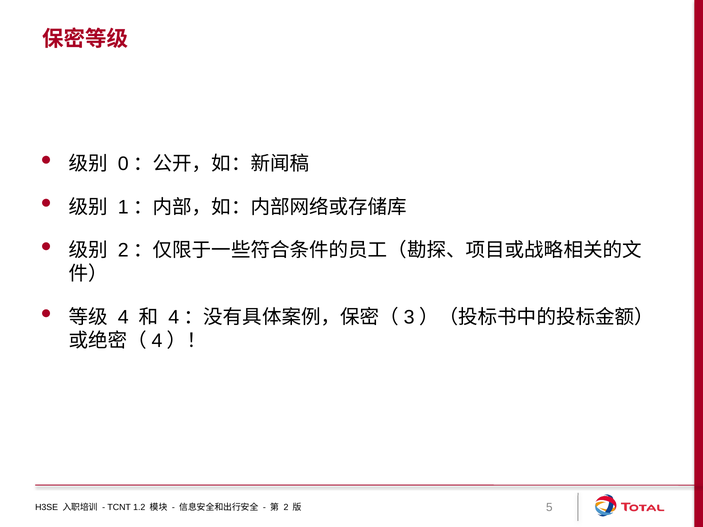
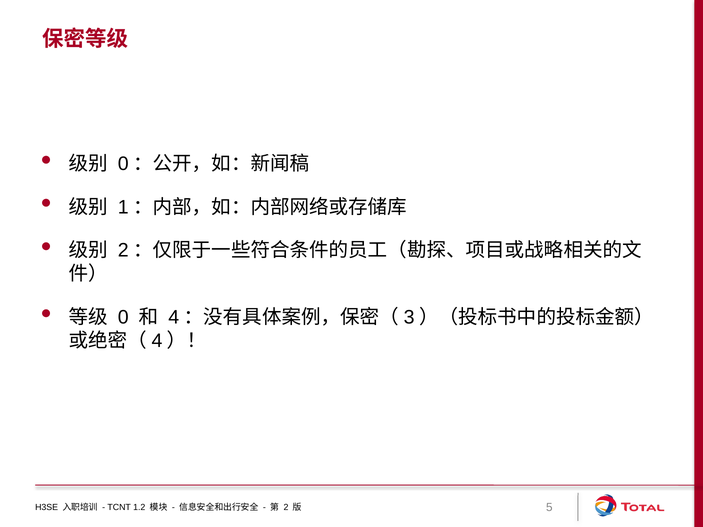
4: 4 -> 0
